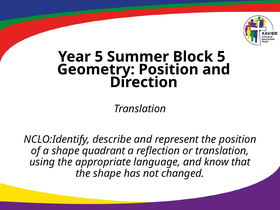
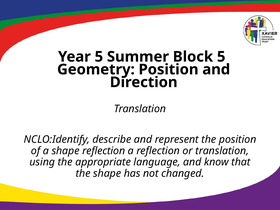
shape quadrant: quadrant -> reflection
